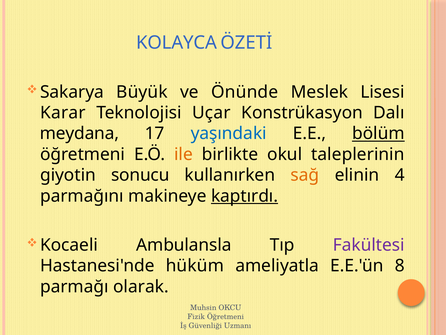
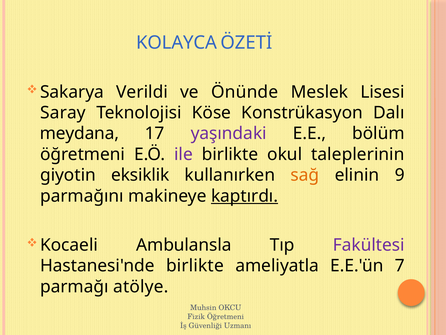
Büyük: Büyük -> Verildi
Karar: Karar -> Saray
Uçar: Uçar -> Köse
yaşındaki colour: blue -> purple
bölüm underline: present -> none
ile colour: orange -> purple
sonucu: sonucu -> eksiklik
4: 4 -> 9
Hastanesi'nde hüküm: hüküm -> birlikte
8: 8 -> 7
olarak: olarak -> atölye
